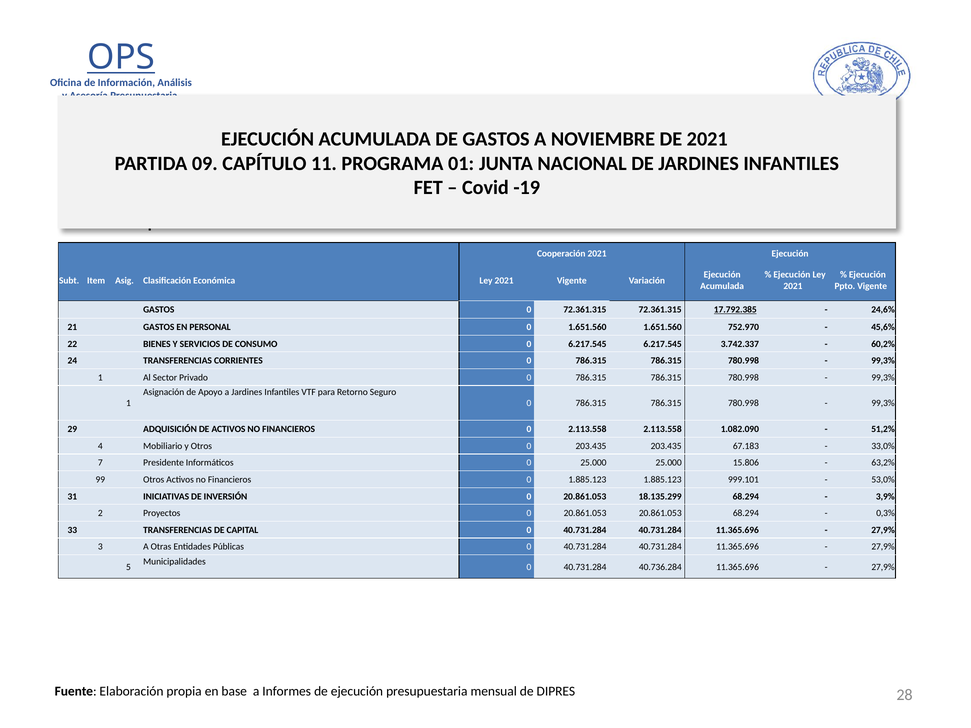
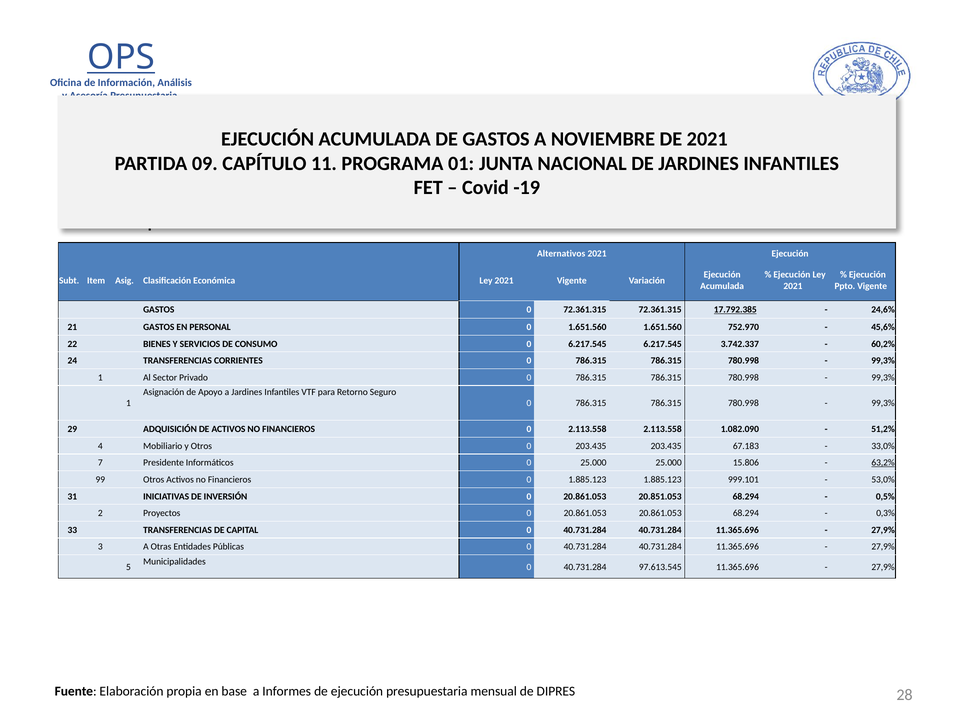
Cooperación: Cooperación -> Alternativos
63,2% underline: none -> present
18.135.299: 18.135.299 -> 20.851.053
3,9%: 3,9% -> 0,5%
40.736.284: 40.736.284 -> 97.613.545
